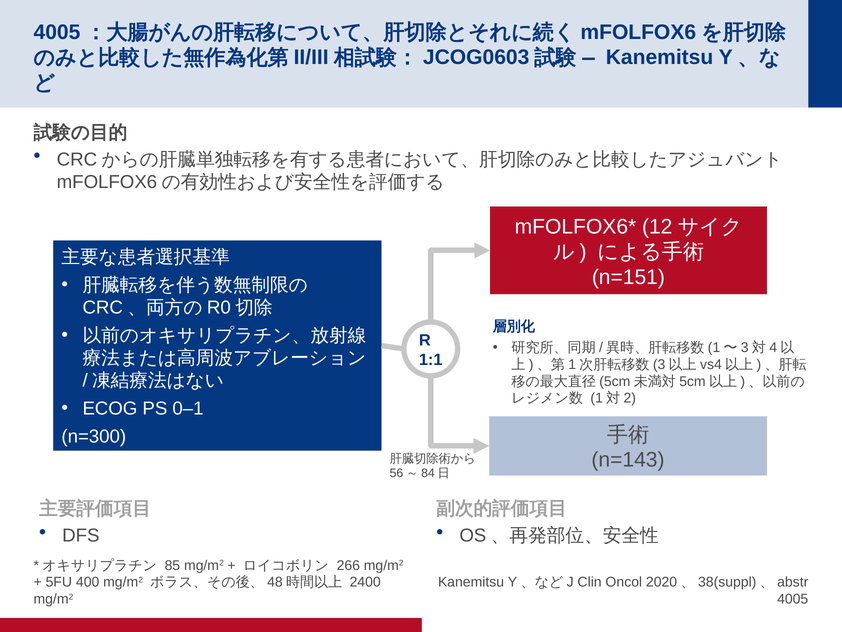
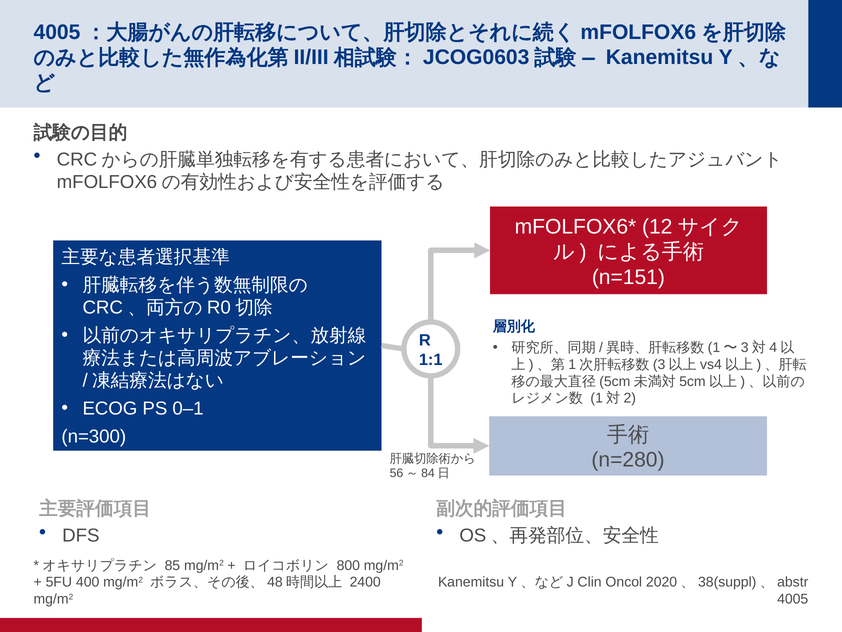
n=143: n=143 -> n=280
266: 266 -> 800
